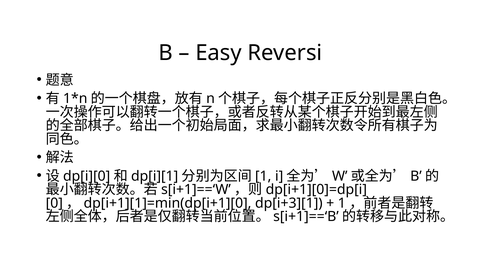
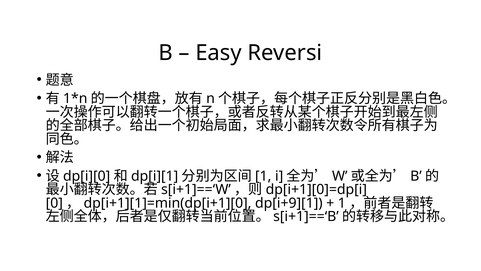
dp[i+3][1: dp[i+3][1 -> dp[i+9][1
